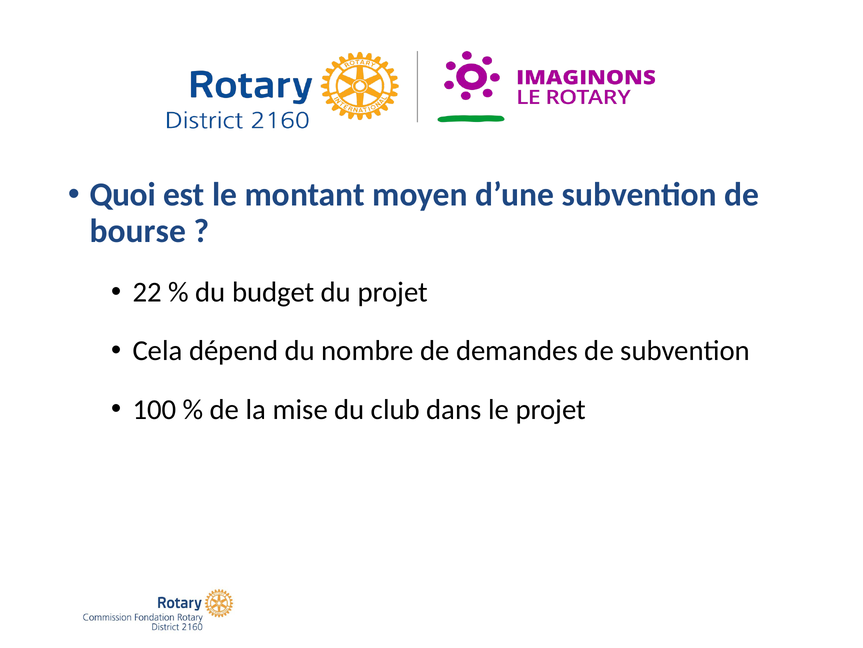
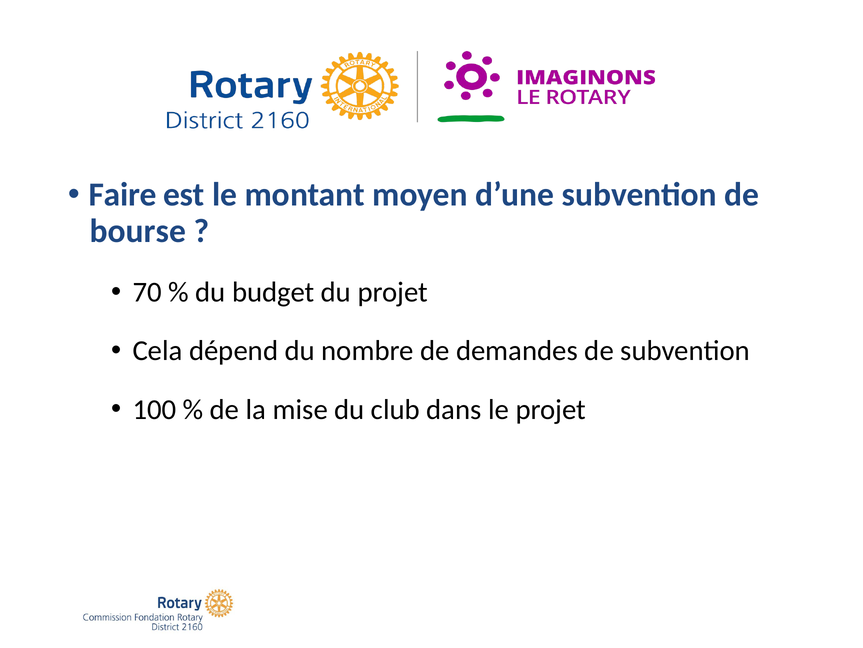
Quoi: Quoi -> Faire
22: 22 -> 70
